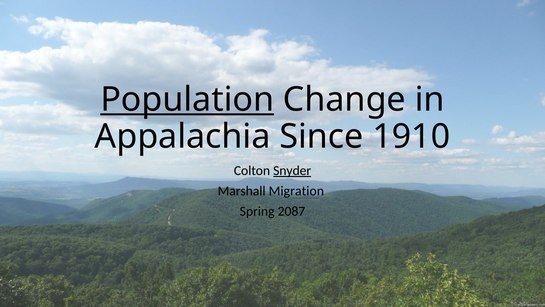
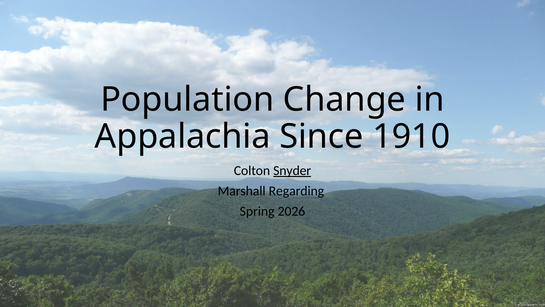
Population underline: present -> none
Migration: Migration -> Regarding
2087: 2087 -> 2026
